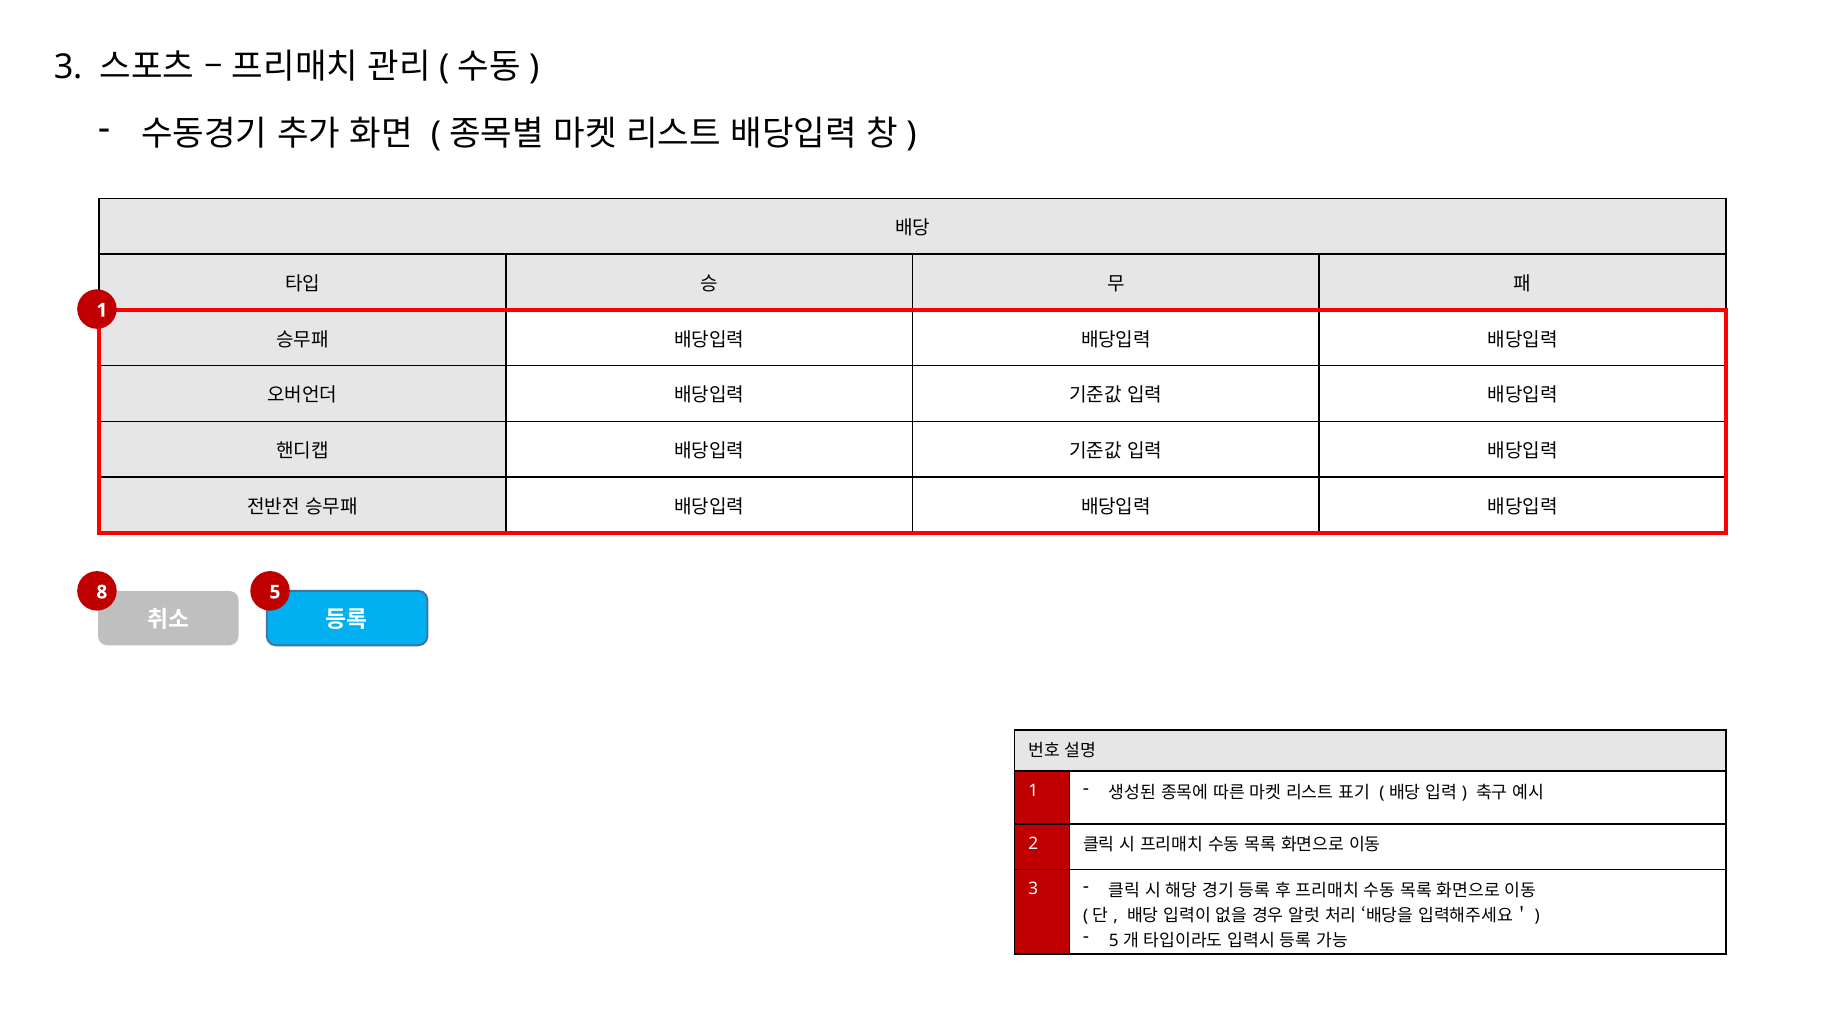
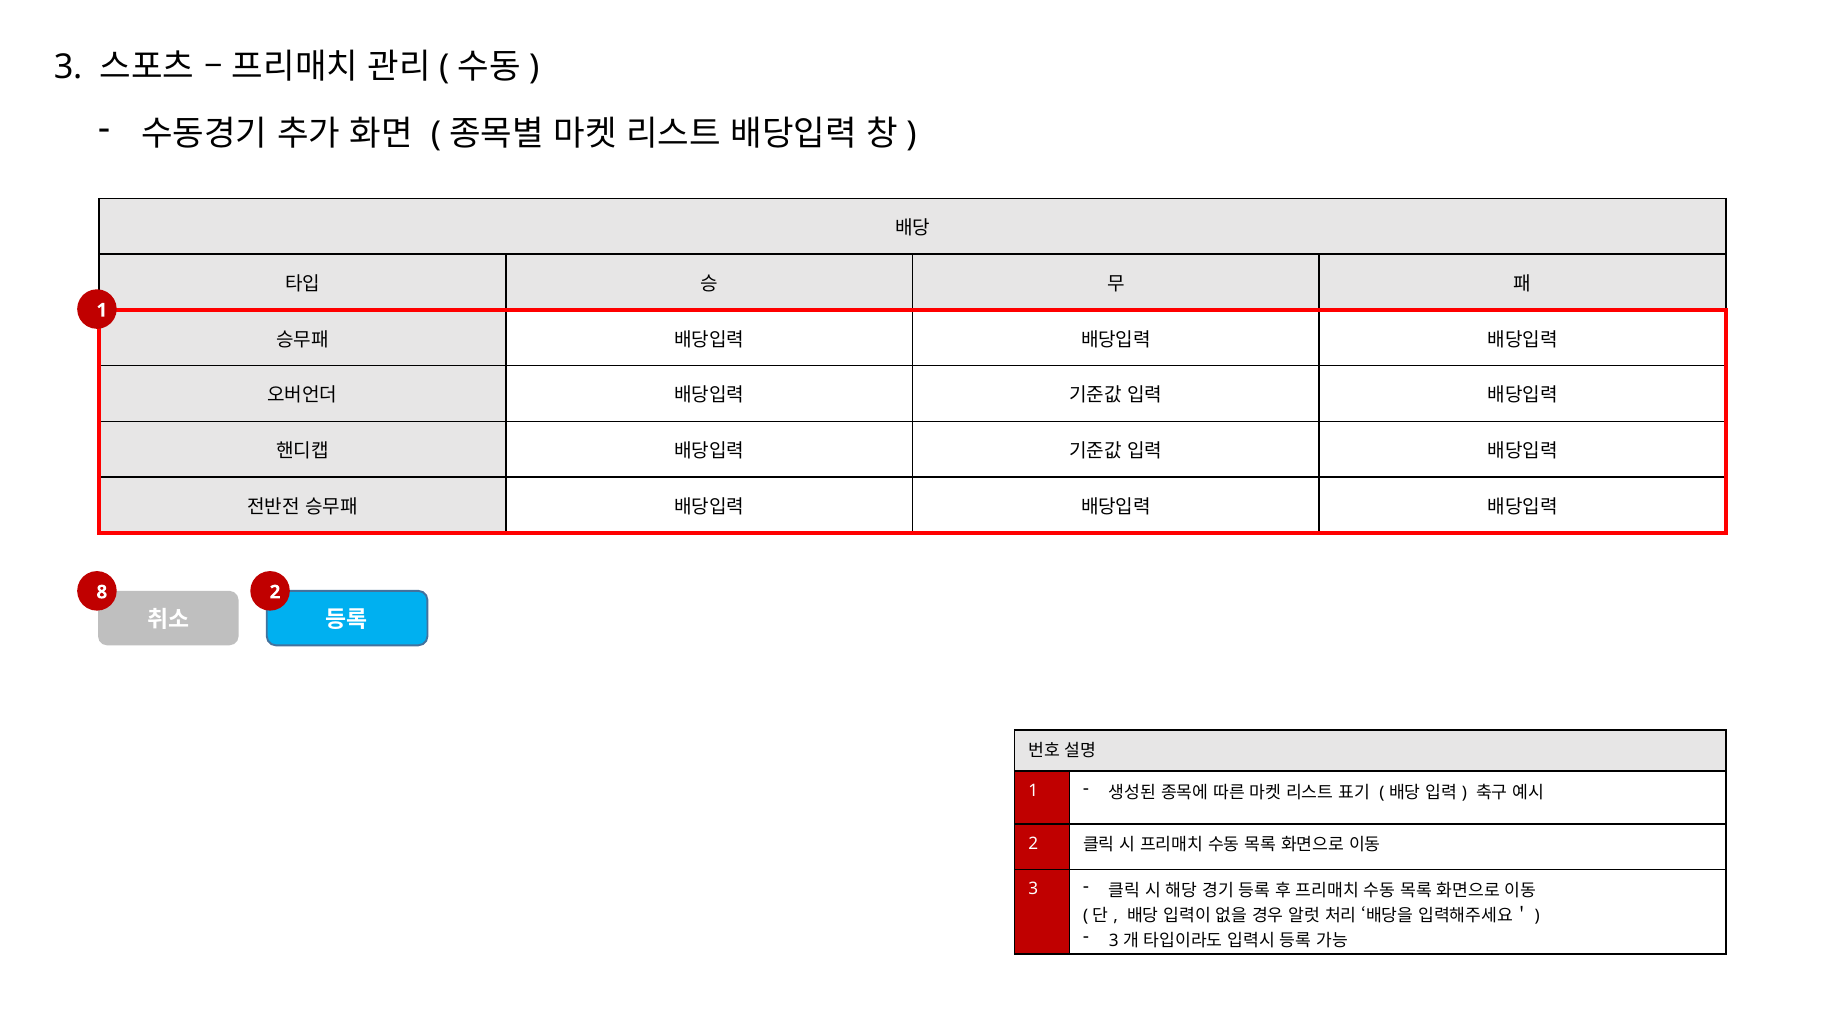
8 5: 5 -> 2
5 at (1114, 940): 5 -> 3
